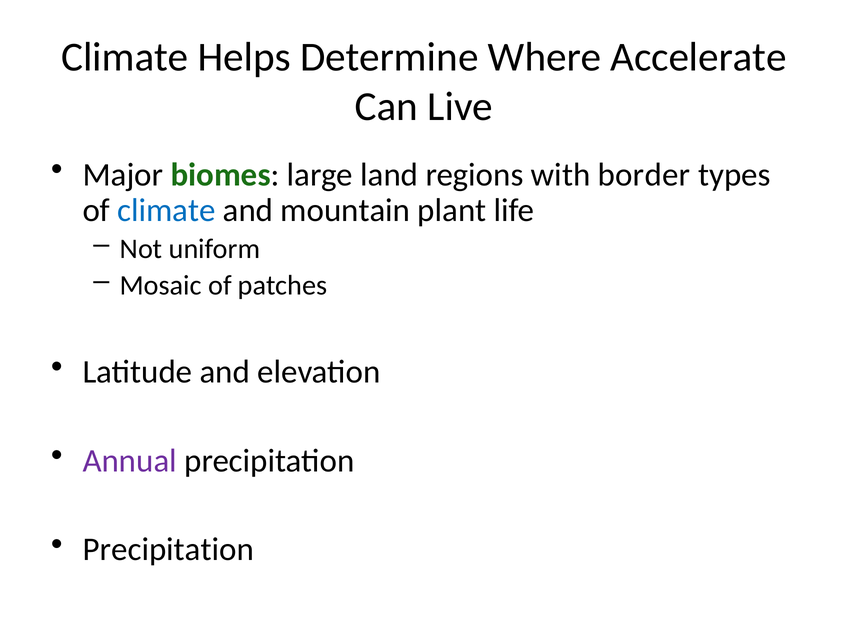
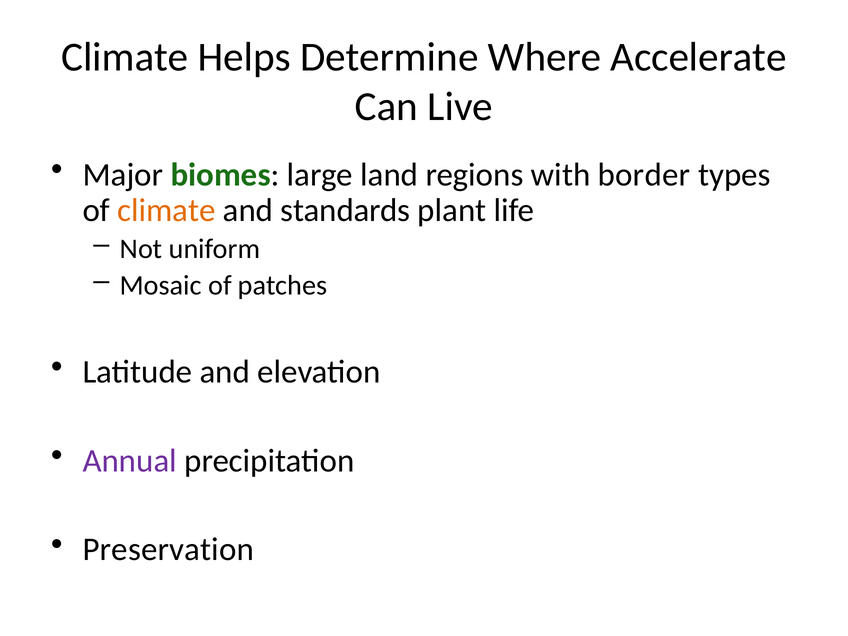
climate at (166, 210) colour: blue -> orange
mountain: mountain -> standards
Precipitation at (168, 550): Precipitation -> Preservation
